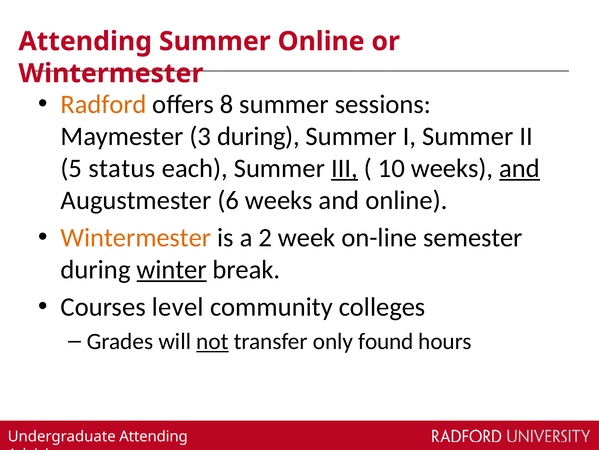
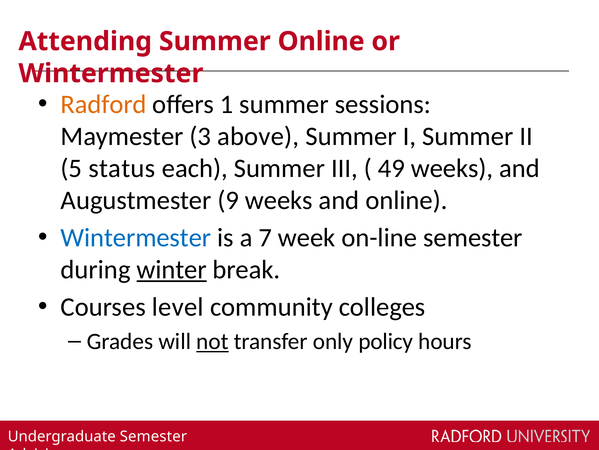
8: 8 -> 1
3 during: during -> above
III underline: present -> none
10: 10 -> 49
and at (520, 168) underline: present -> none
6: 6 -> 9
Wintermester at (136, 237) colour: orange -> blue
2: 2 -> 7
found: found -> policy
Undergraduate Attending: Attending -> Semester
